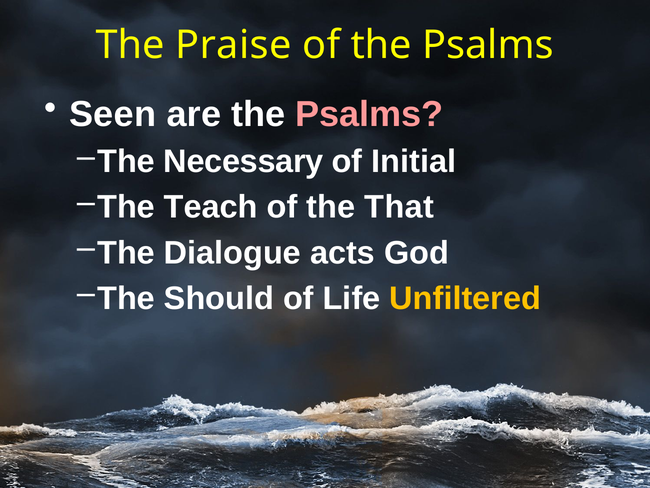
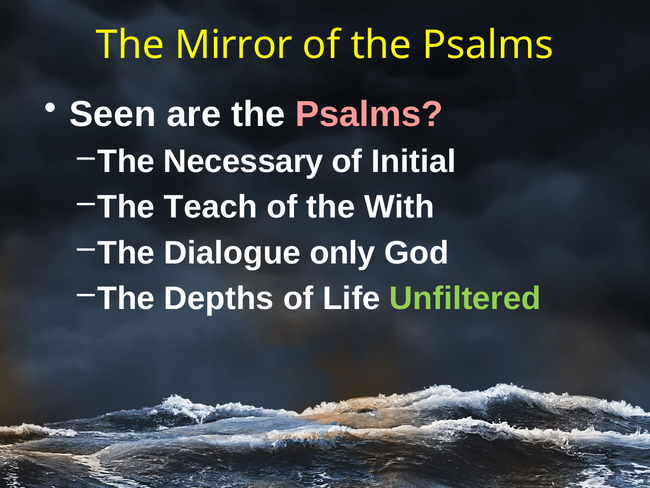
Praise: Praise -> Mirror
That: That -> With
acts: acts -> only
Should: Should -> Depths
Unfiltered colour: yellow -> light green
